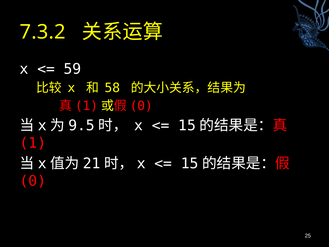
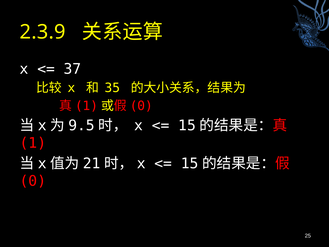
7.3.2: 7.3.2 -> 2.3.9
59: 59 -> 37
58: 58 -> 35
